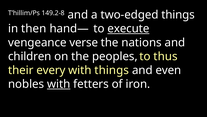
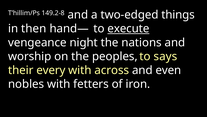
verse: verse -> night
children: children -> worship
thus: thus -> says
with things: things -> across
with at (59, 84) underline: present -> none
